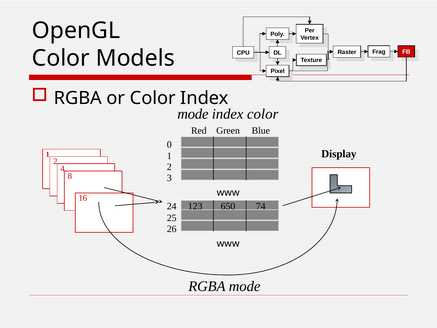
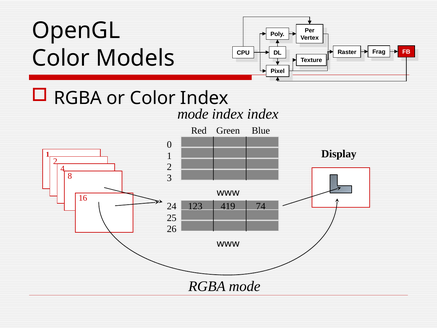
index color: color -> index
650: 650 -> 419
